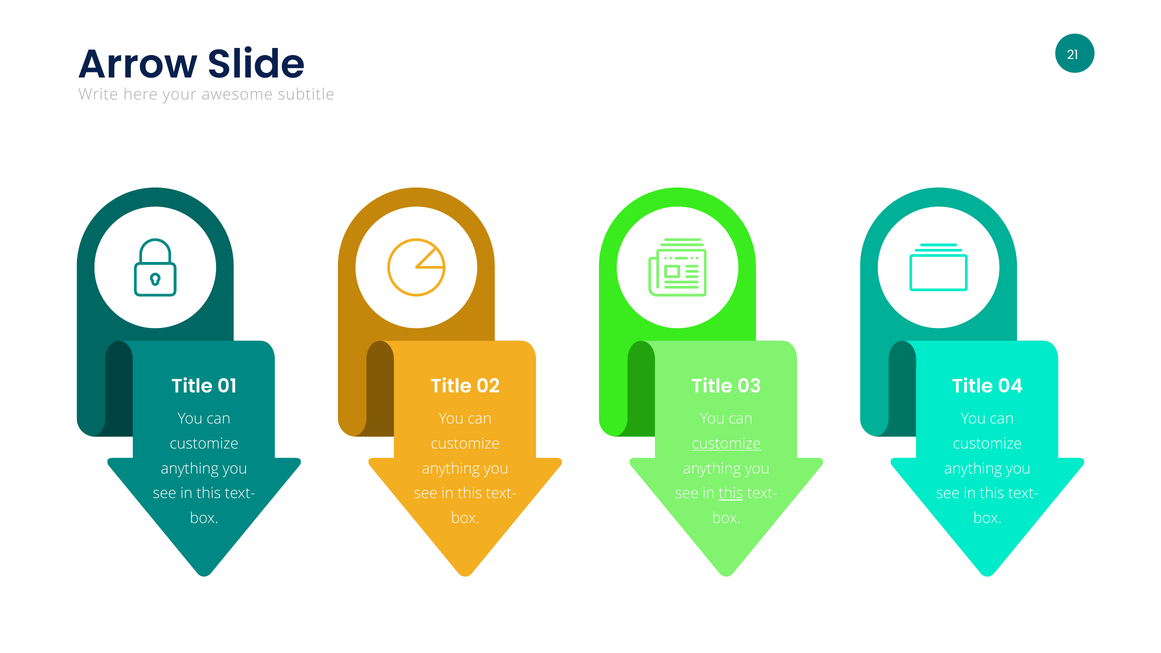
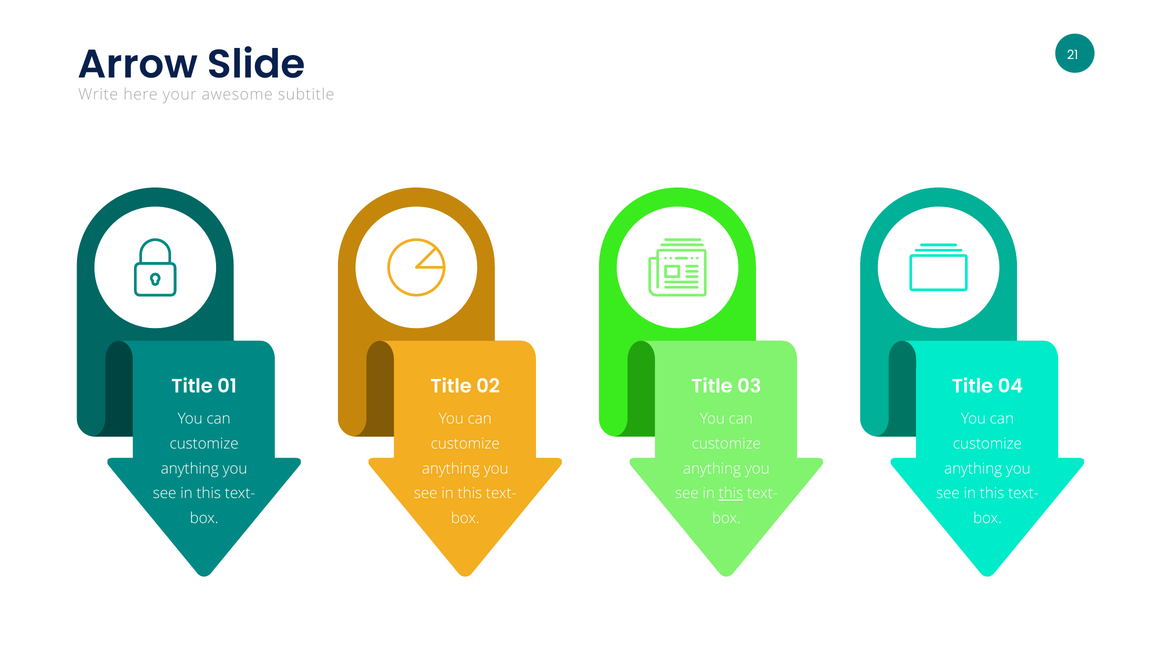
customize at (726, 444) underline: present -> none
